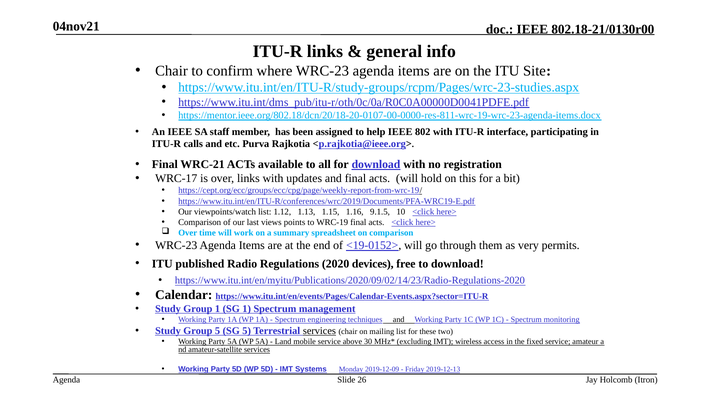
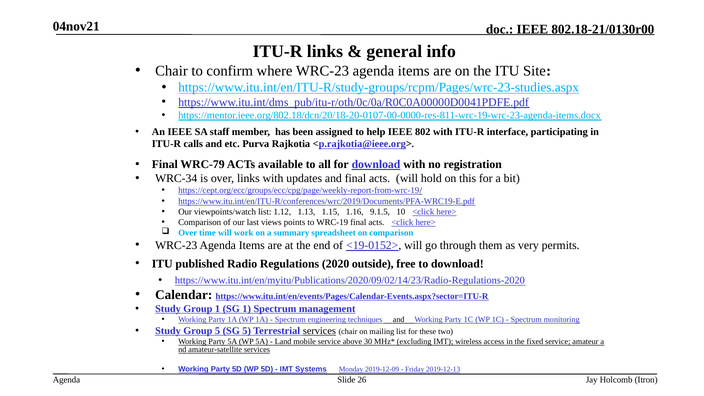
WRC-21: WRC-21 -> WRC-79
WRC-17: WRC-17 -> WRC-34
devices: devices -> outside
